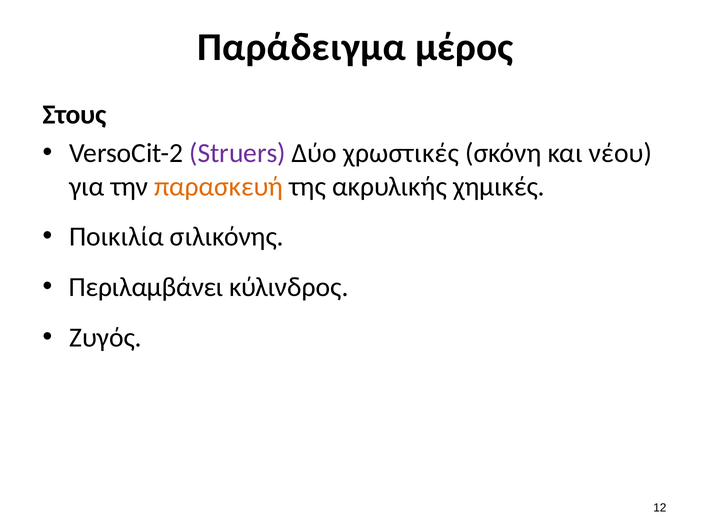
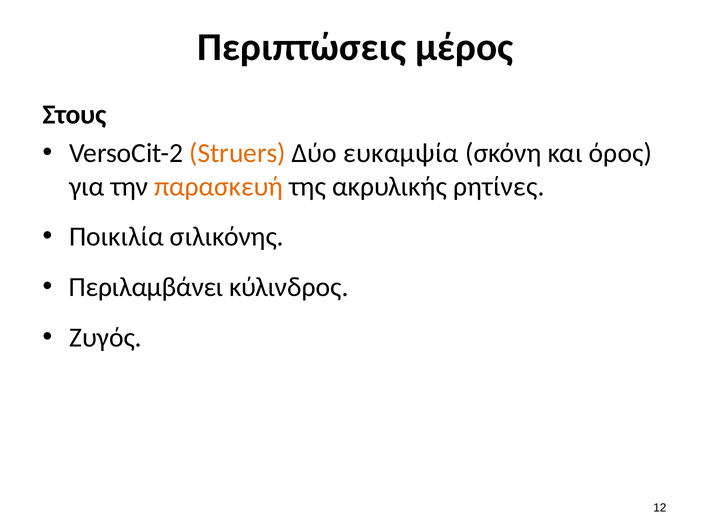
Παράδειγμα: Παράδειγμα -> Περιπτώσεις
Struers colour: purple -> orange
χρωστικές: χρωστικές -> ευκαμψία
νέου: νέου -> όρος
χημικές: χημικές -> ρητίνες
